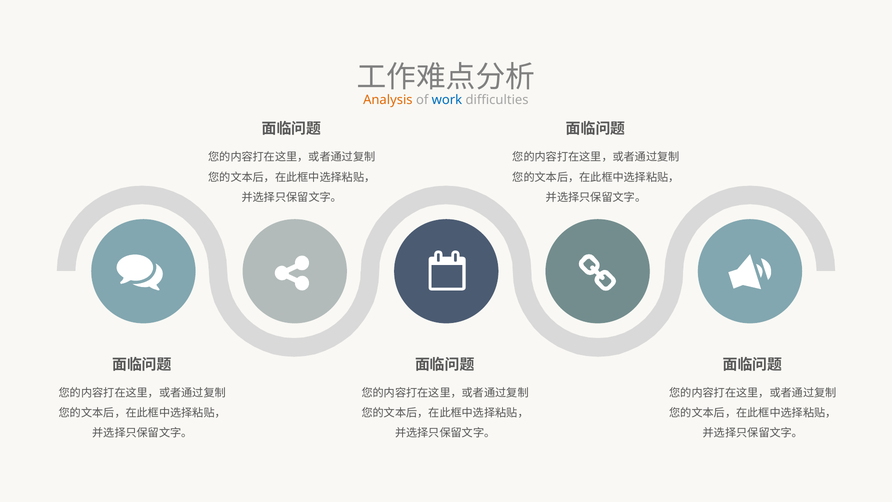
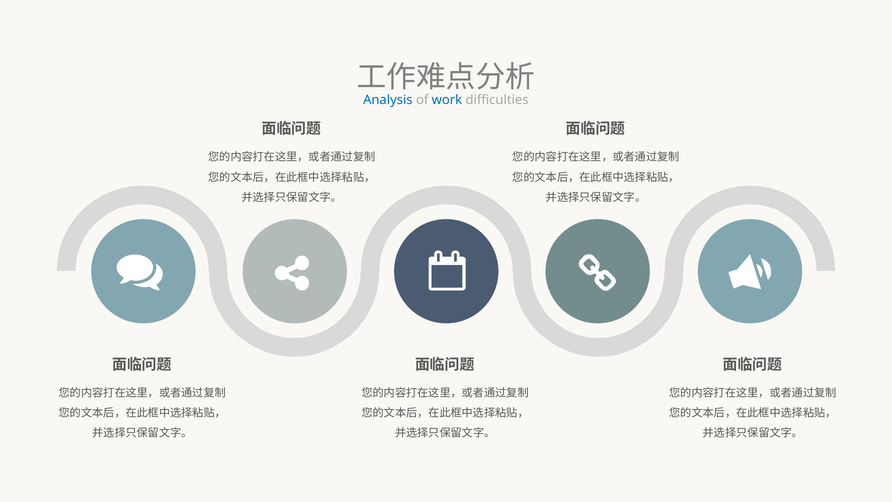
Analysis colour: orange -> blue
